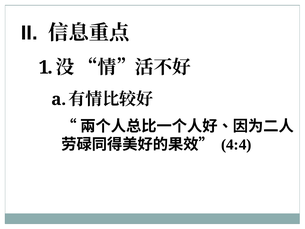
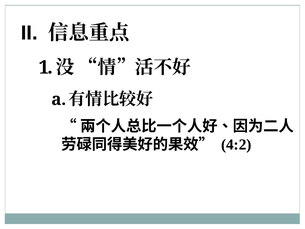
4:4: 4:4 -> 4:2
